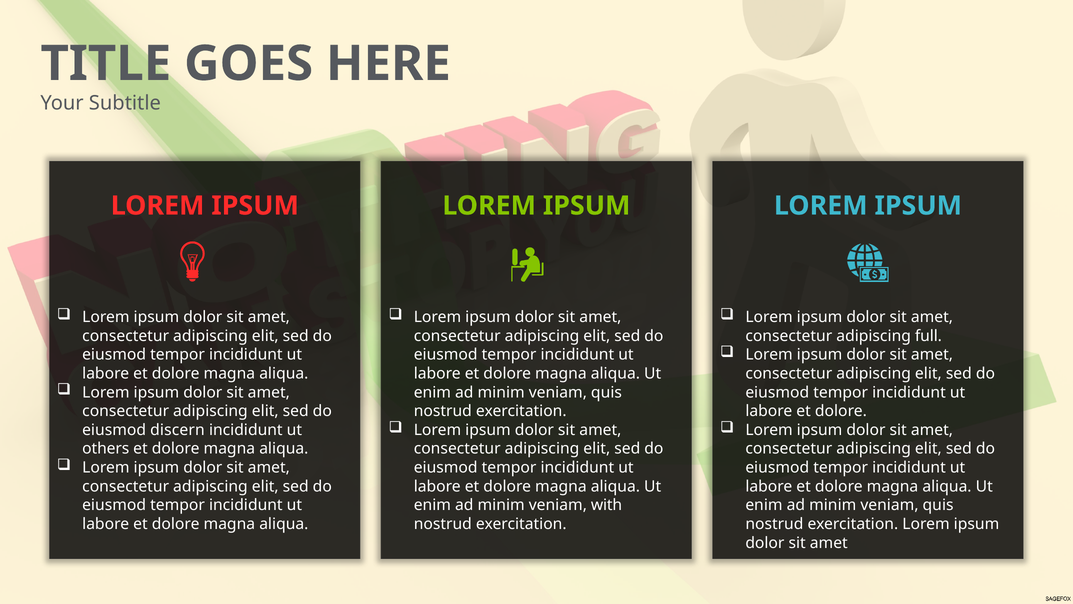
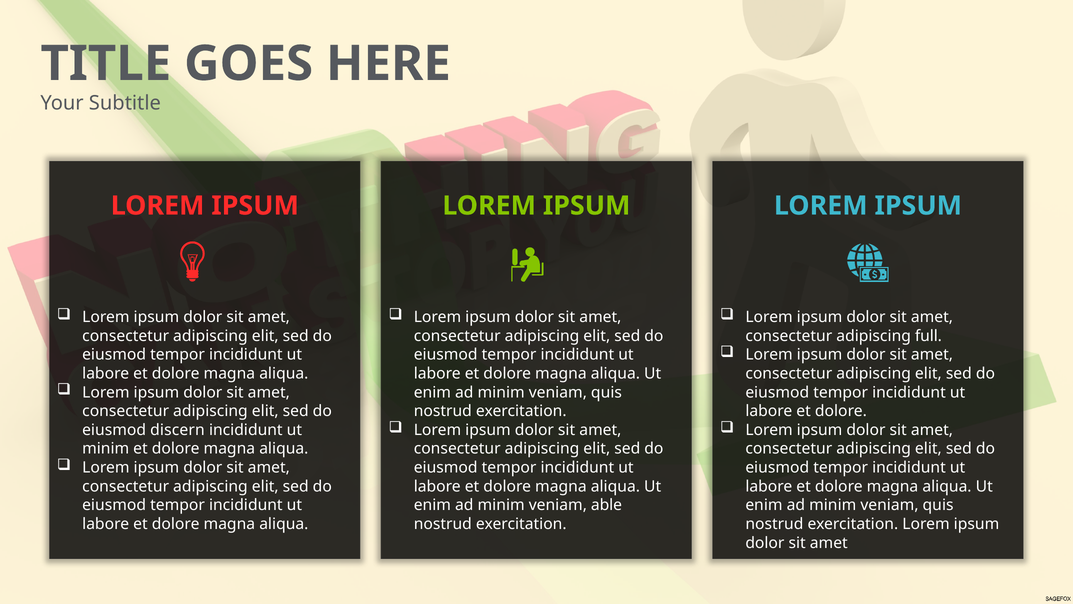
others at (106, 448): others -> minim
with: with -> able
